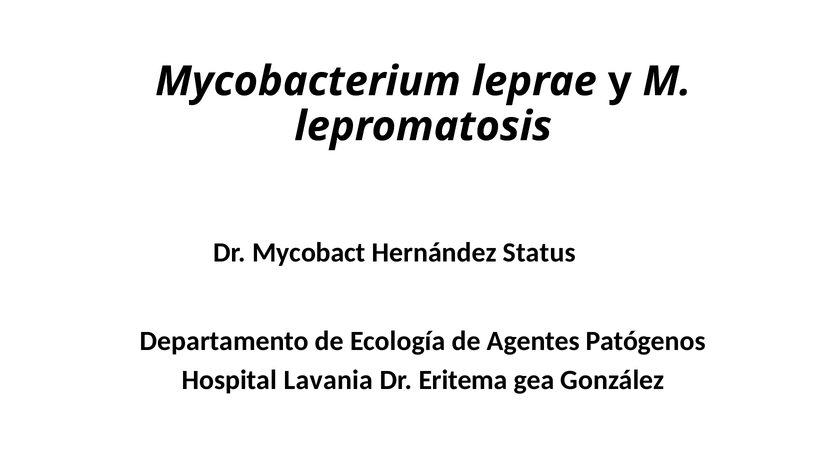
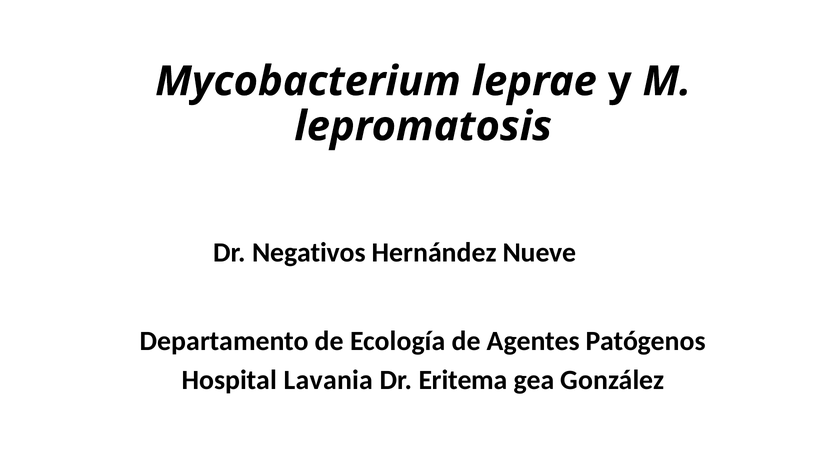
Mycobact: Mycobact -> Negativos
Status: Status -> Nueve
